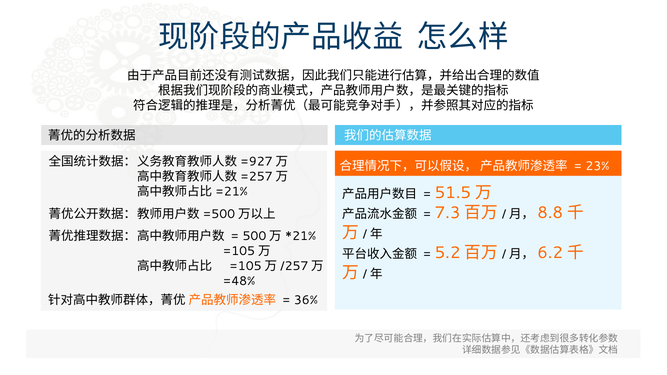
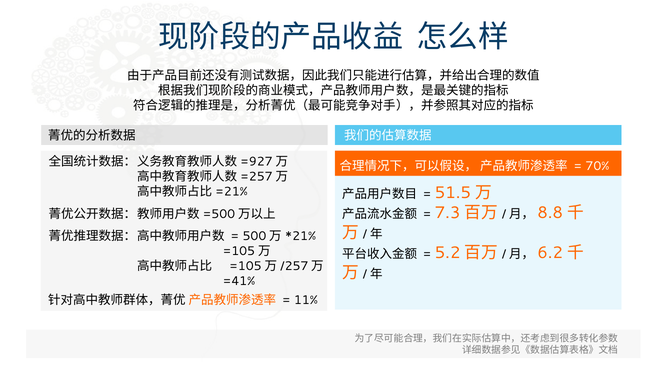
23%: 23% -> 70%
=48%: =48% -> =41%
36%: 36% -> 11%
